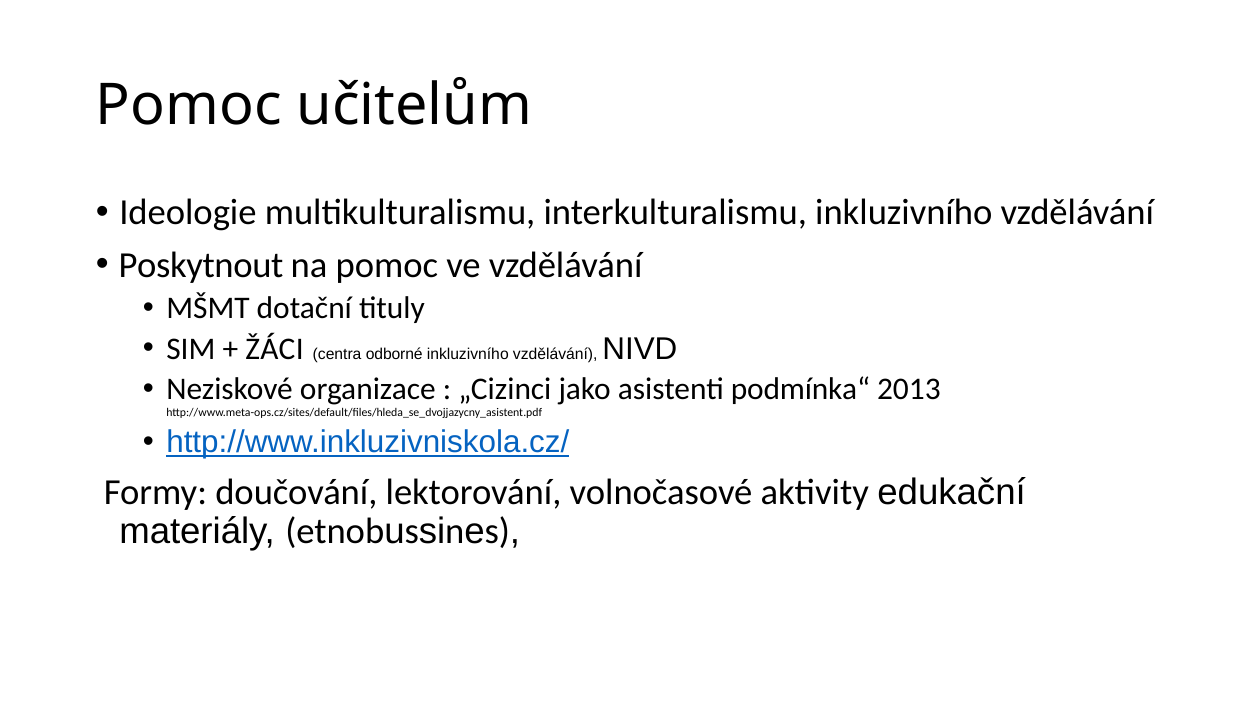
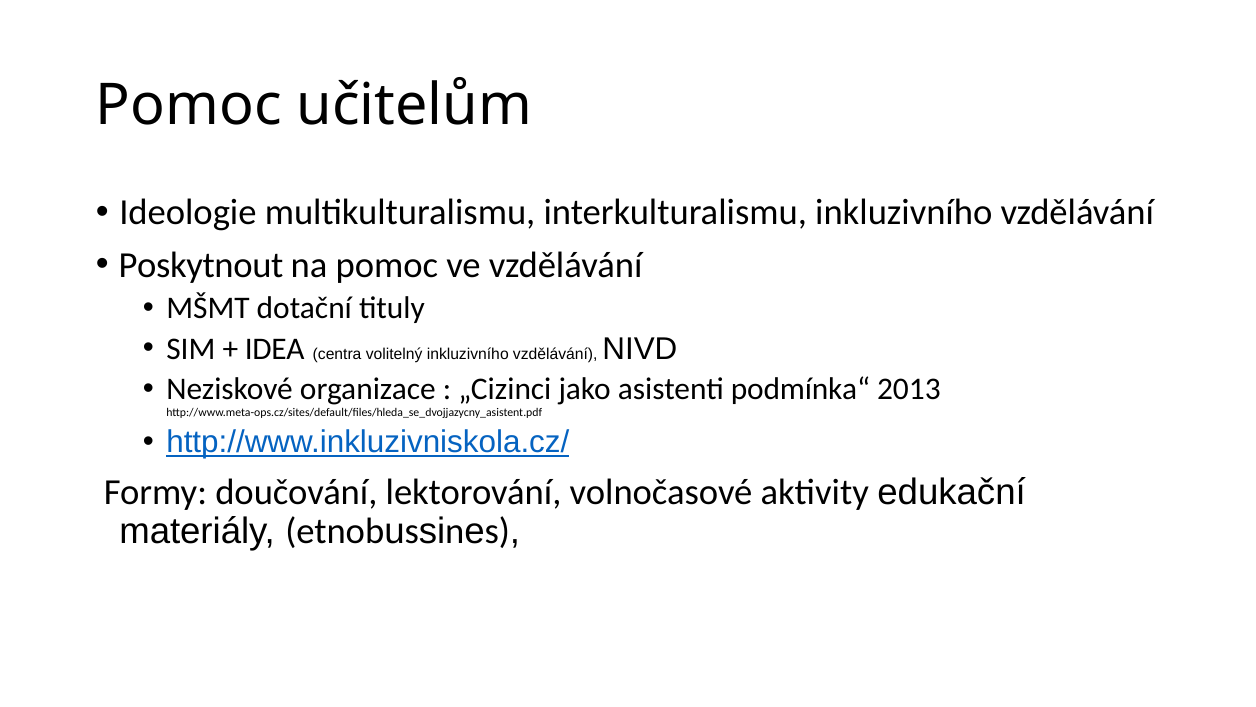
ŽÁCI: ŽÁCI -> IDEA
odborné: odborné -> volitelný
